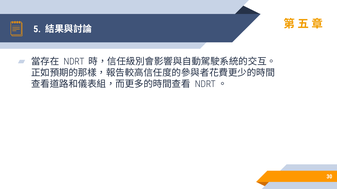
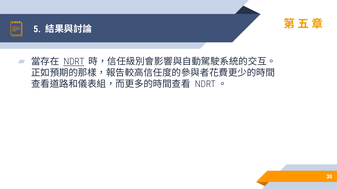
NDRT underline: none -> present
